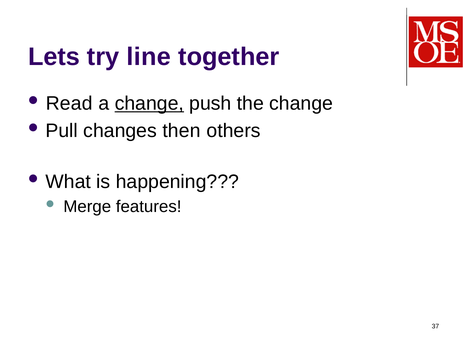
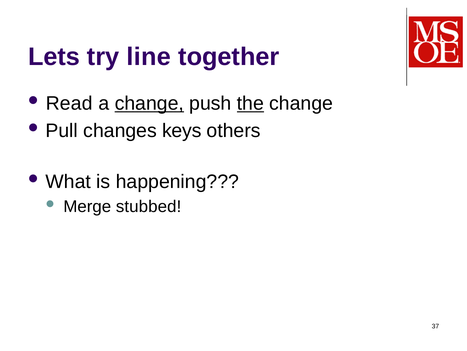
the underline: none -> present
then: then -> keys
features: features -> stubbed
